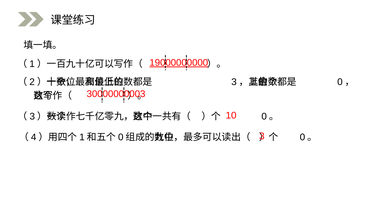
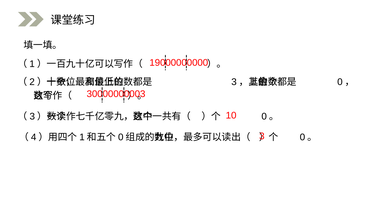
19000000000 underline: present -> none
